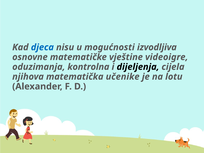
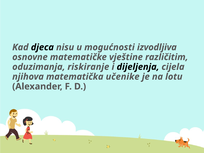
djeca colour: blue -> black
videoigre: videoigre -> različitim
kontrolna: kontrolna -> riskiranje
